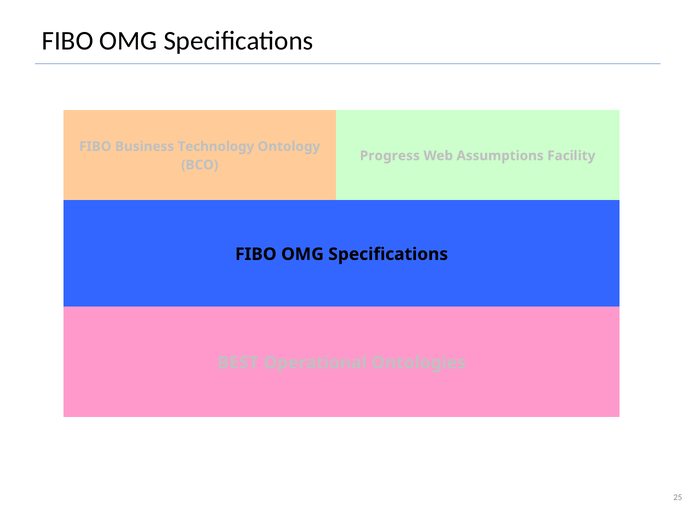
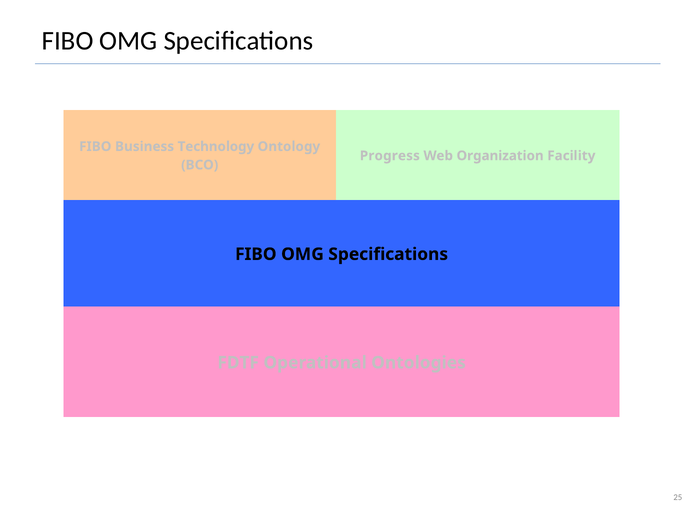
Assumptions: Assumptions -> Organization
BEST: BEST -> FDTF
